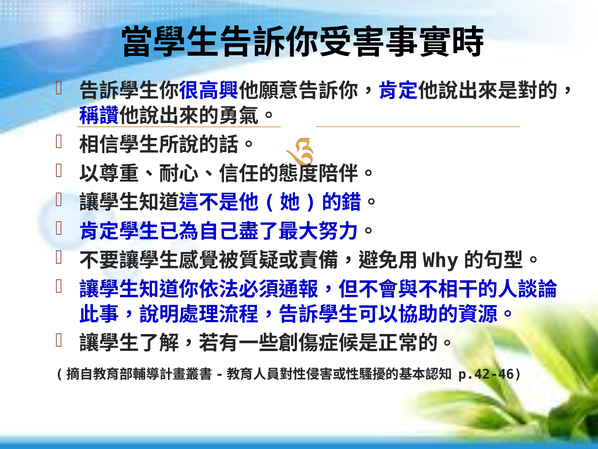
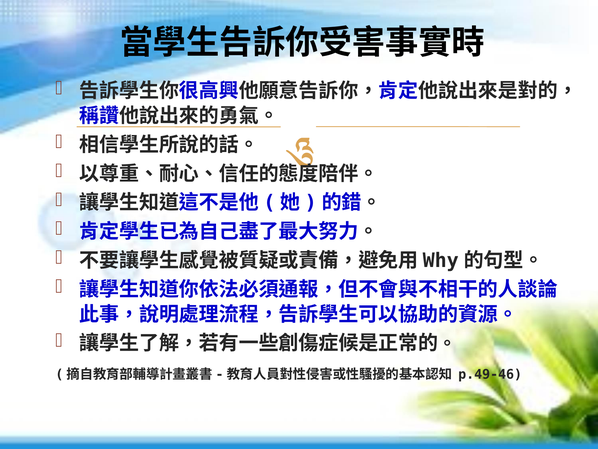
p.42-46: p.42-46 -> p.49-46
